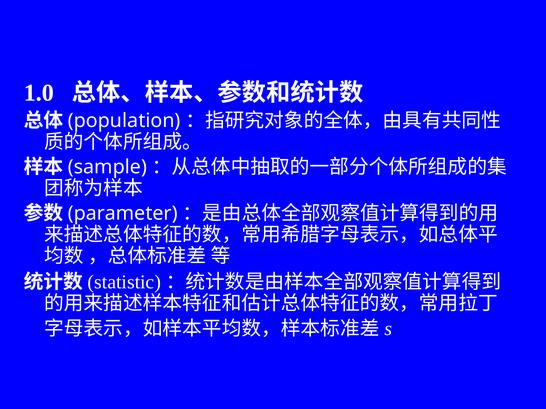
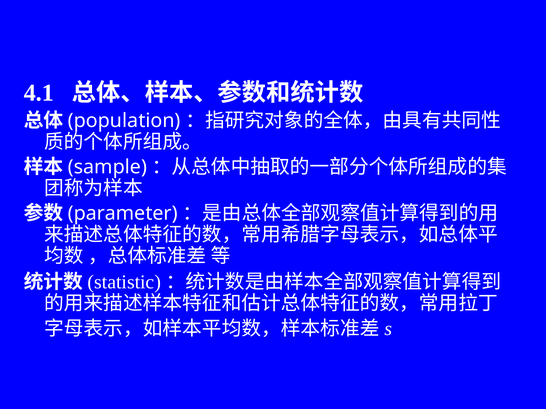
1.0: 1.0 -> 4.1
